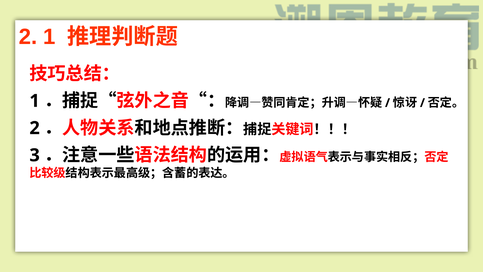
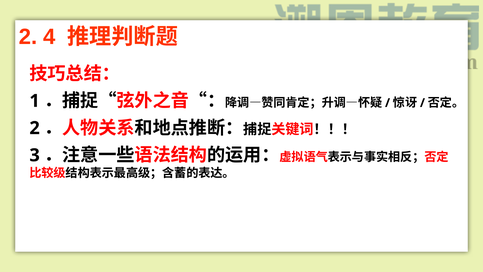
2 1: 1 -> 4
